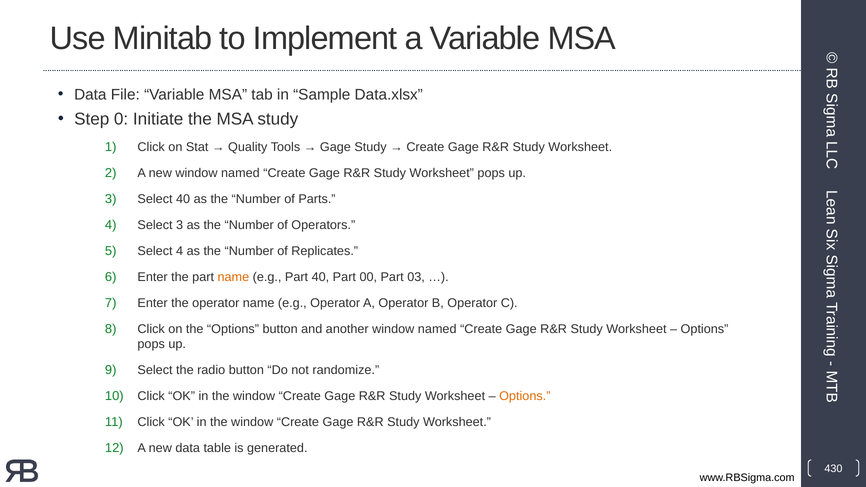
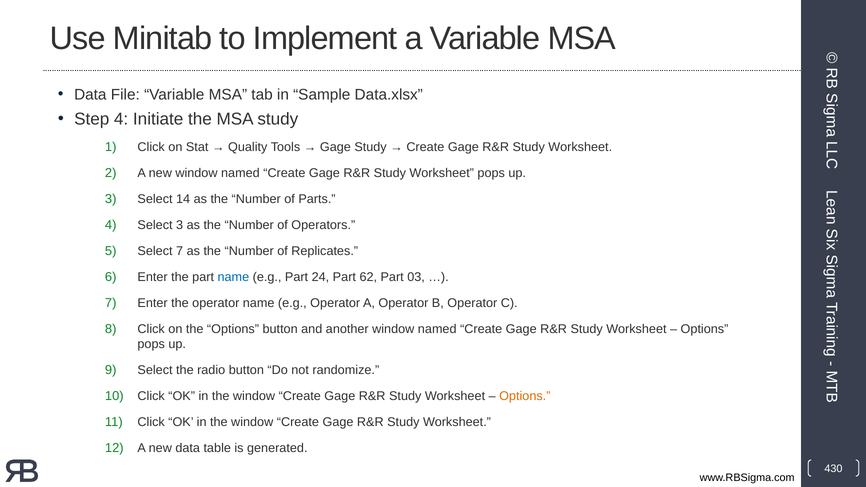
Step 0: 0 -> 4
Select 40: 40 -> 14
Select 4: 4 -> 7
name at (233, 277) colour: orange -> blue
Part 40: 40 -> 24
00: 00 -> 62
